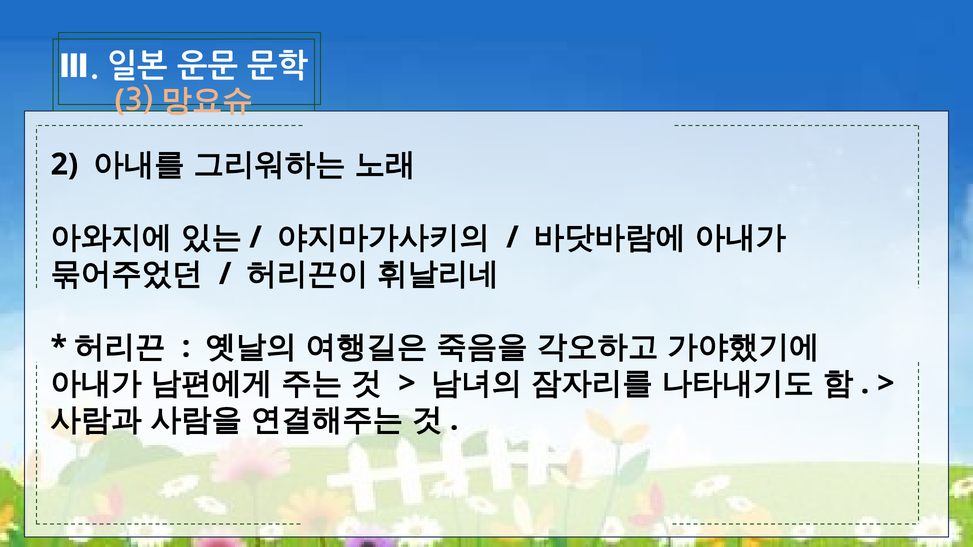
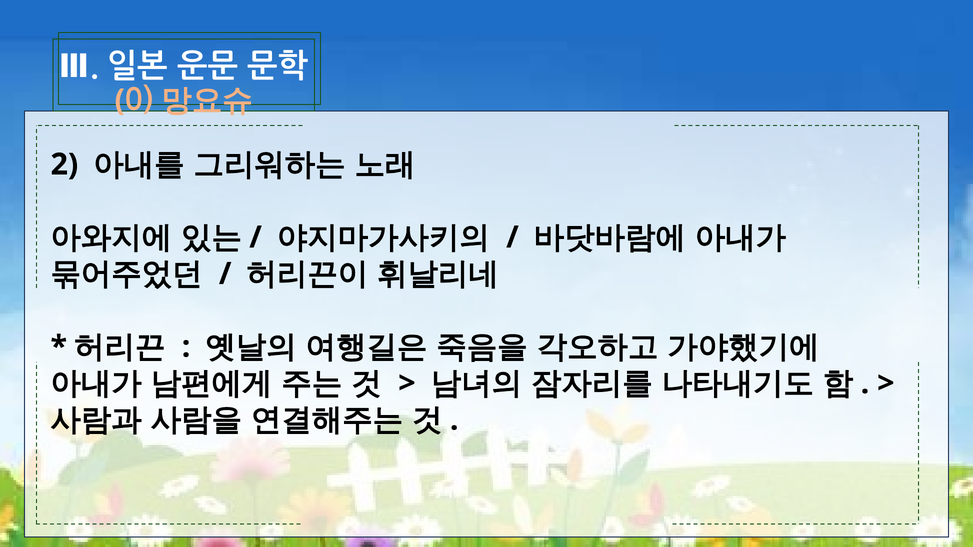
3: 3 -> 0
